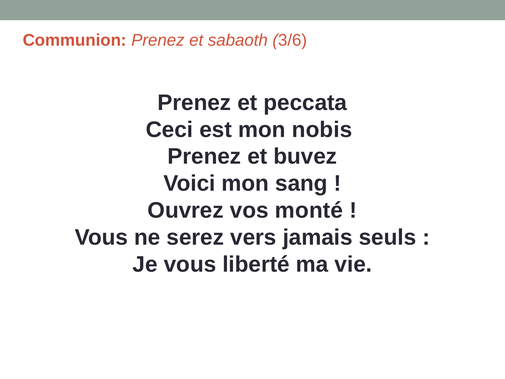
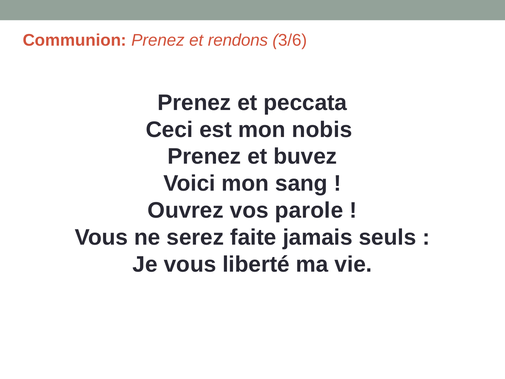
sabaoth: sabaoth -> rendons
monté: monté -> parole
vers: vers -> faite
